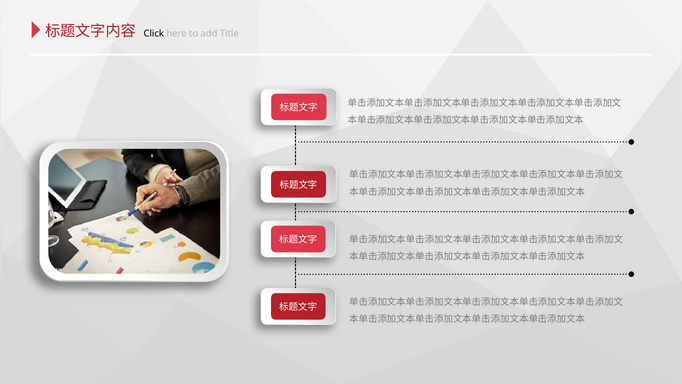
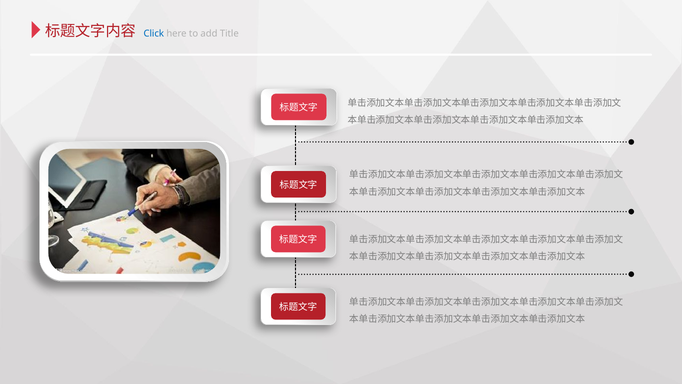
Click colour: black -> blue
